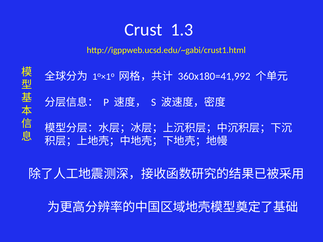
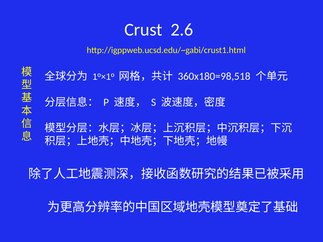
1.3: 1.3 -> 2.6
360x180=41,992: 360x180=41,992 -> 360x180=98,518
